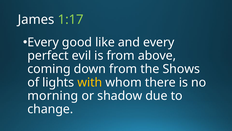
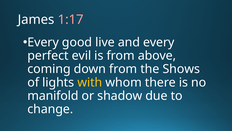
1:17 colour: light green -> pink
like: like -> live
morning: morning -> manifold
